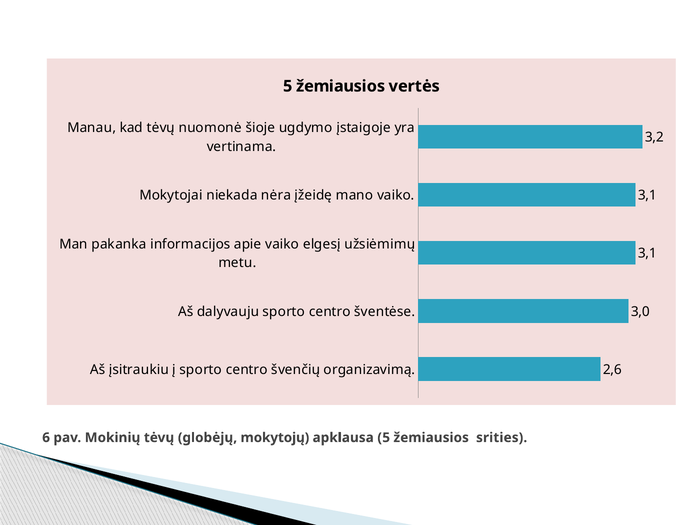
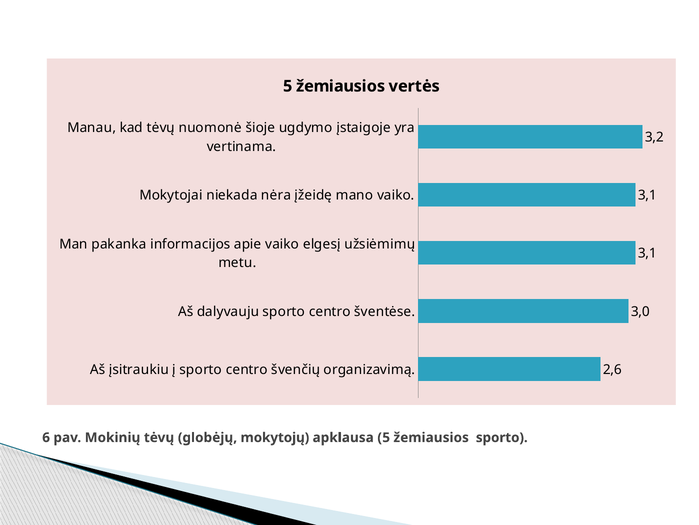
žemiausios srities: srities -> sporto
